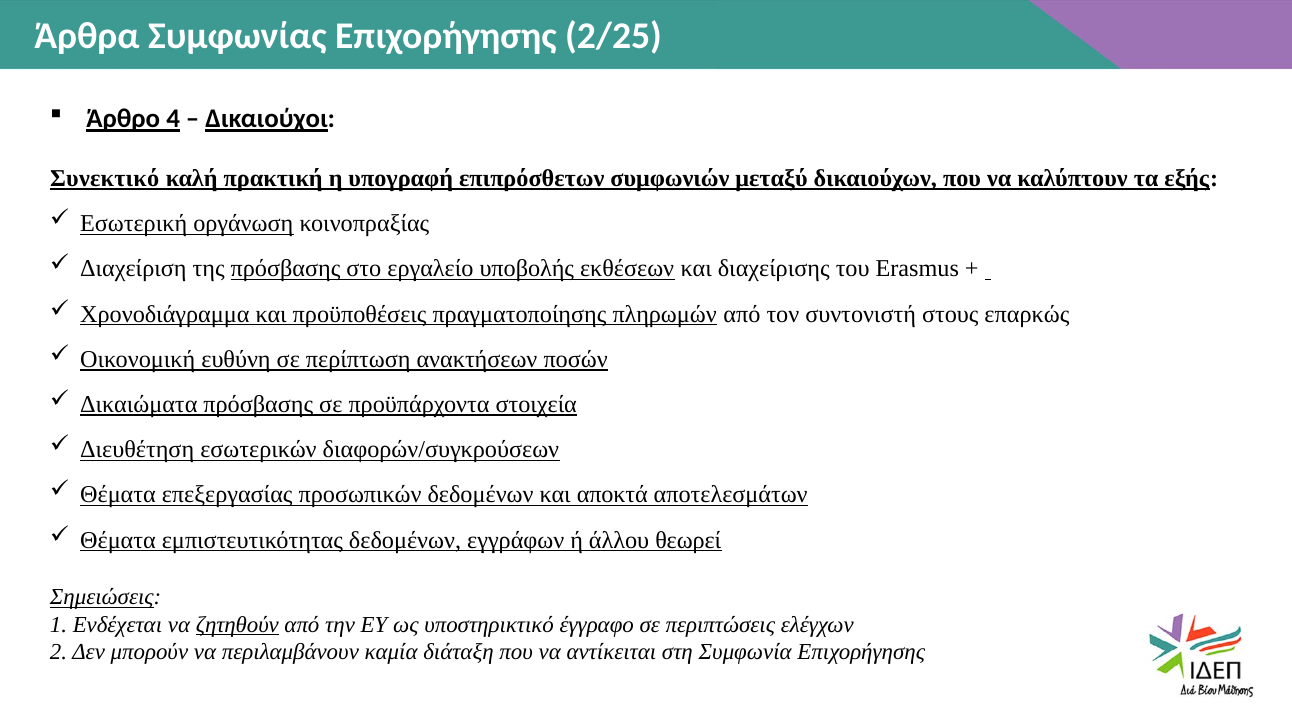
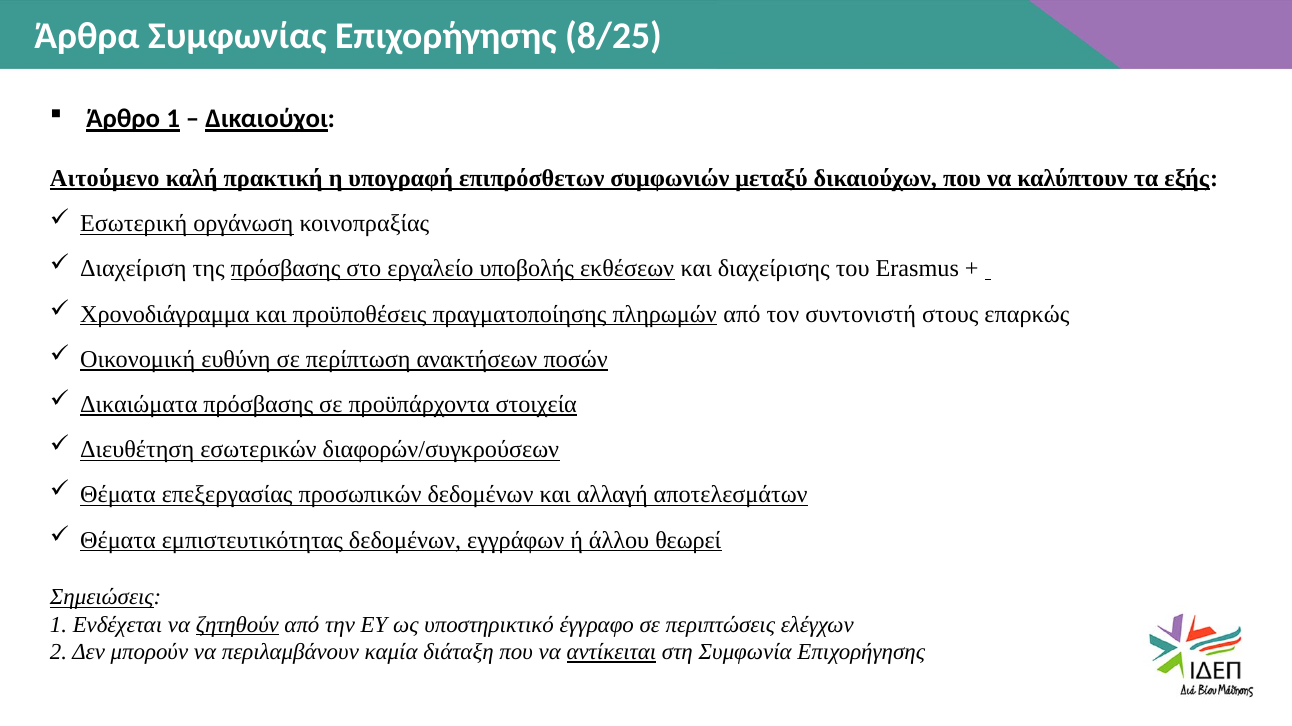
2/25: 2/25 -> 8/25
Άρθρο 4: 4 -> 1
Συνεκτικό: Συνεκτικό -> Αιτούμενο
αποκτά: αποκτά -> αλλαγή
αντίκειται underline: none -> present
